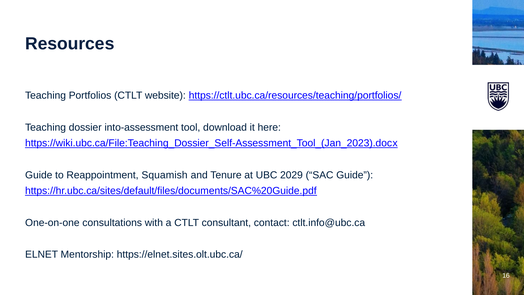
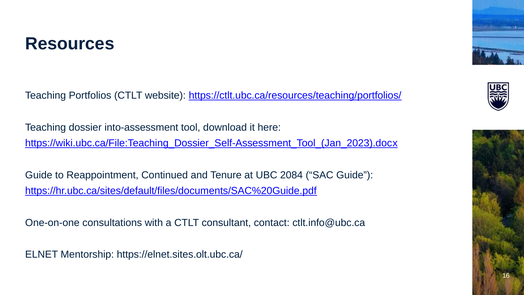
Squamish: Squamish -> Continued
2029: 2029 -> 2084
